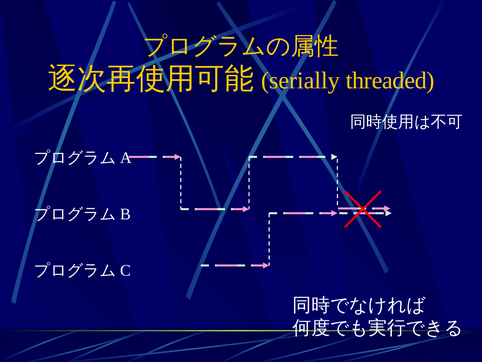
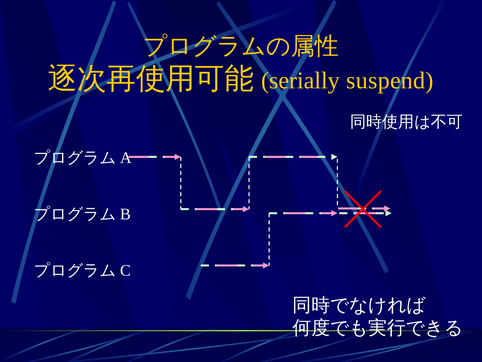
threaded: threaded -> suspend
